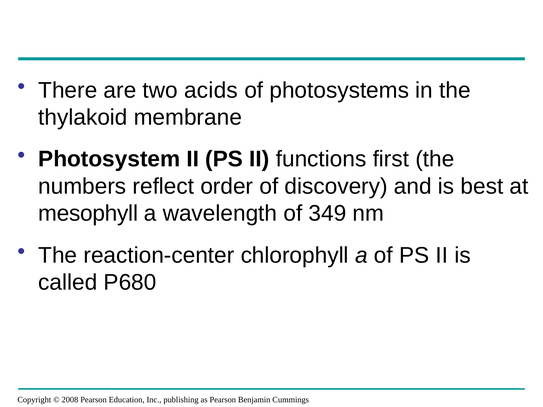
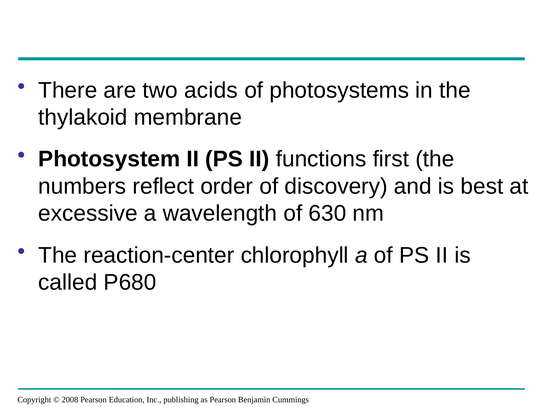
mesophyll: mesophyll -> excessive
349: 349 -> 630
